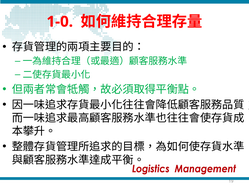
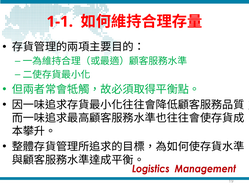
1-0: 1-0 -> 1-1
